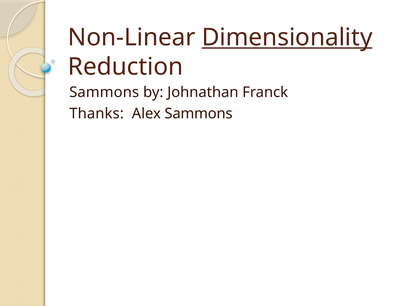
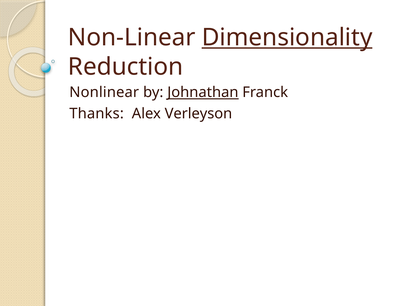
Sammons at (104, 92): Sammons -> Nonlinear
Johnathan underline: none -> present
Alex Sammons: Sammons -> Verleyson
